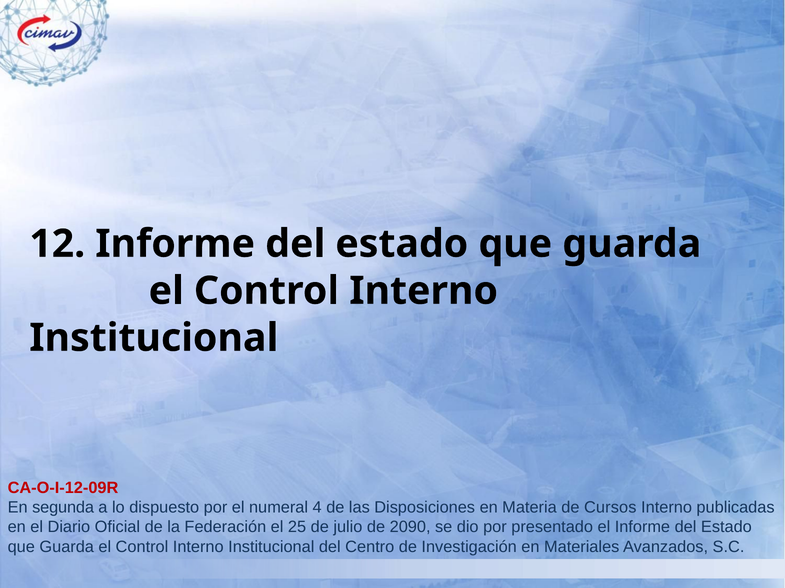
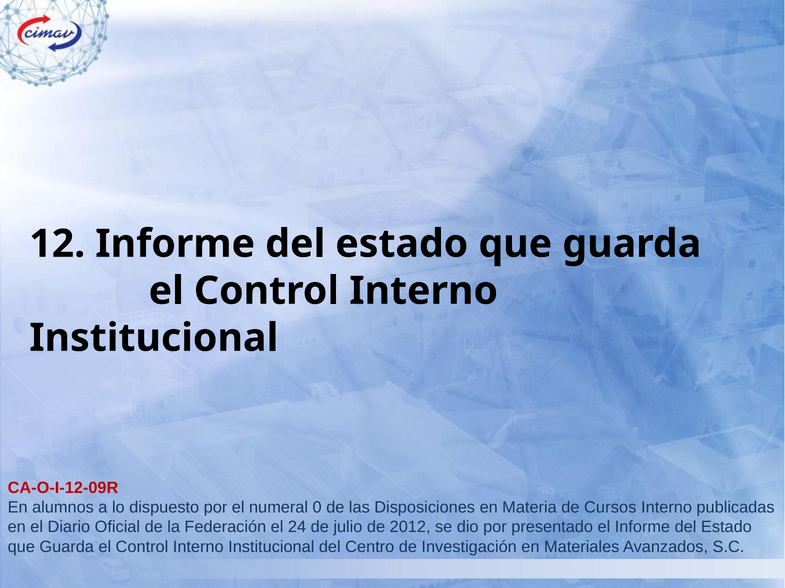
segunda: segunda -> alumnos
4: 4 -> 0
25: 25 -> 24
2090: 2090 -> 2012
